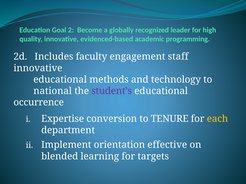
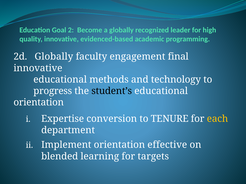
2d Includes: Includes -> Globally
staff: staff -> final
national: national -> progress
student’s colour: purple -> black
occurrence at (39, 103): occurrence -> orientation
